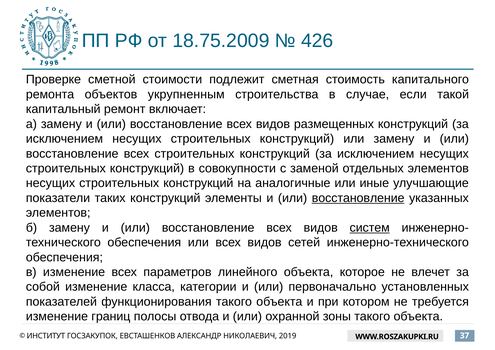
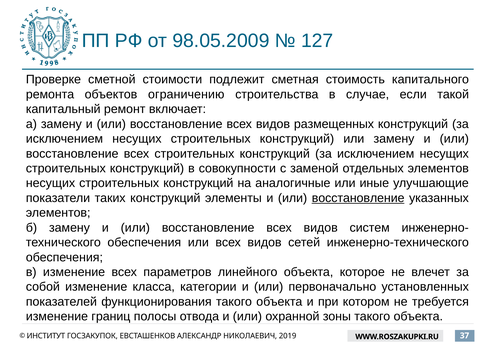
18.75.2009: 18.75.2009 -> 98.05.2009
426: 426 -> 127
укрупненным: укрупненным -> ограничению
систем underline: present -> none
